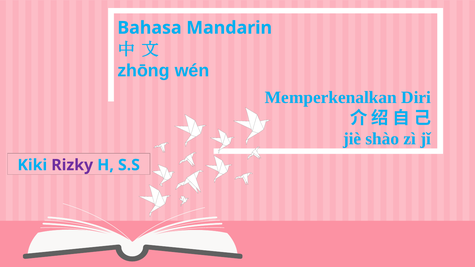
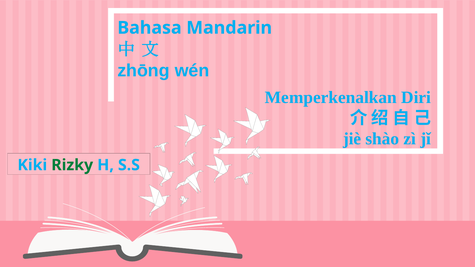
Rizky colour: purple -> green
